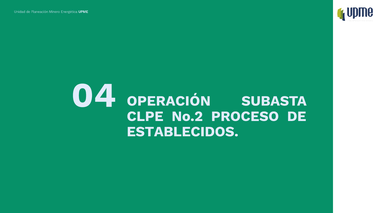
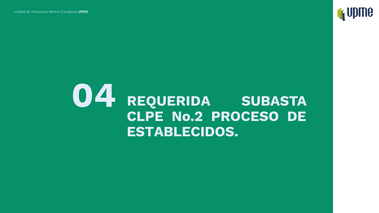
OPERACIÓN: OPERACIÓN -> REQUERIDA
